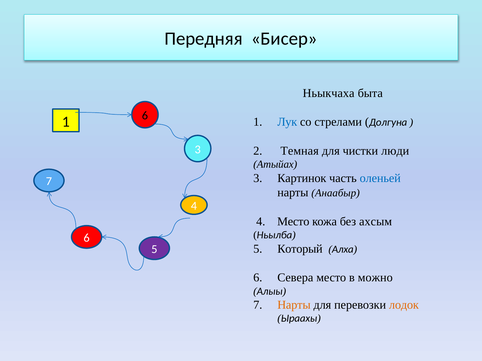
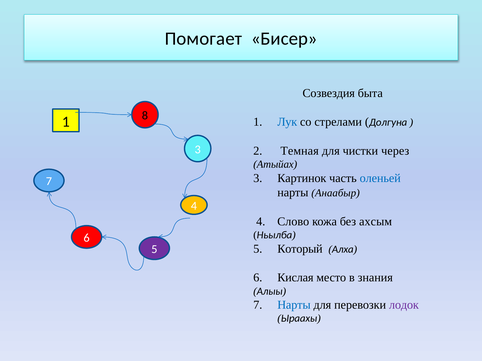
Передняя: Передняя -> Помогает
Ньыкчаха: Ньыкчаха -> Созвездия
1 6: 6 -> 8
люди: люди -> через
4 Место: Место -> Слово
Севера: Севера -> Кислая
можно: можно -> знания
Нарты at (294, 305) colour: orange -> blue
лодок colour: orange -> purple
